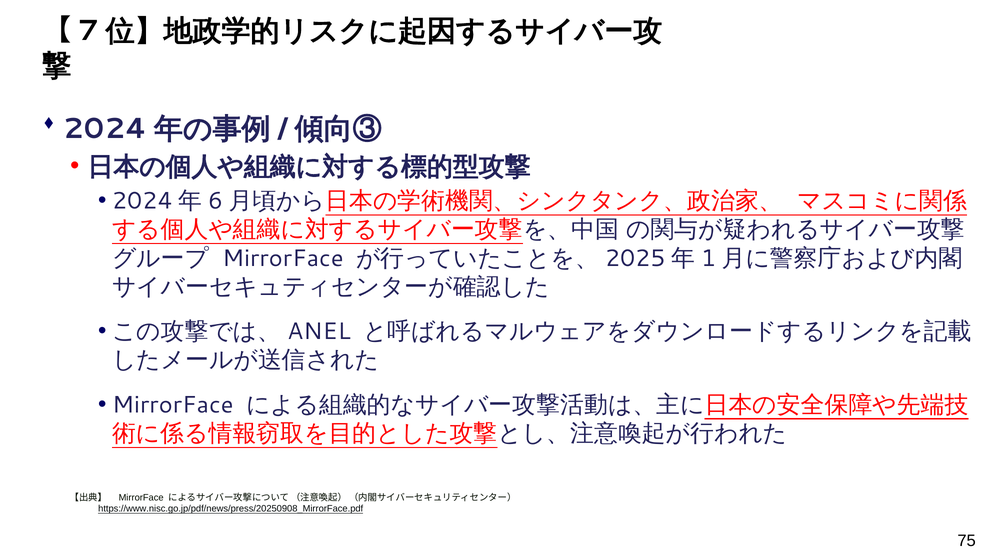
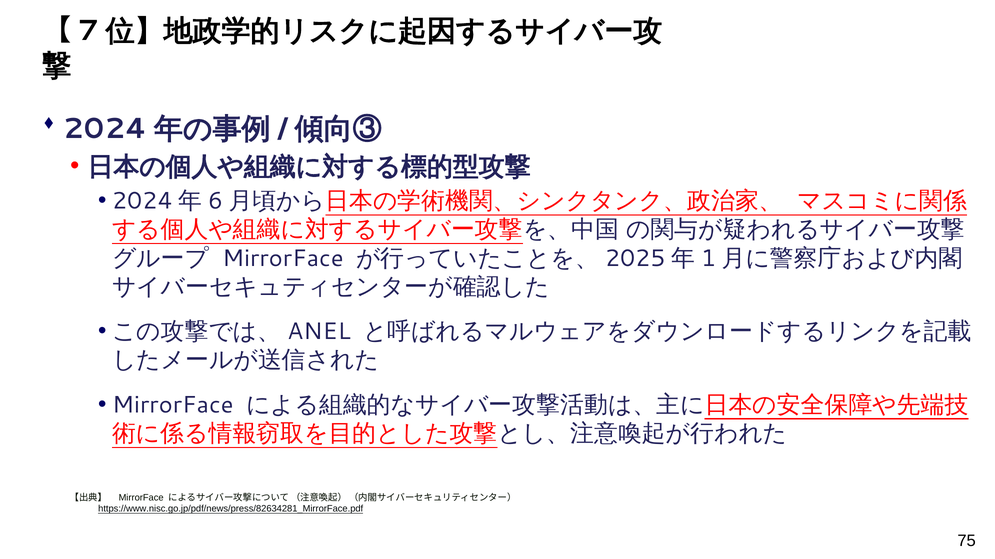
https://www.nisc.go.jp/pdf/news/press/20250908_MirrorFace.pdf: https://www.nisc.go.jp/pdf/news/press/20250908_MirrorFace.pdf -> https://www.nisc.go.jp/pdf/news/press/82634281_MirrorFace.pdf
